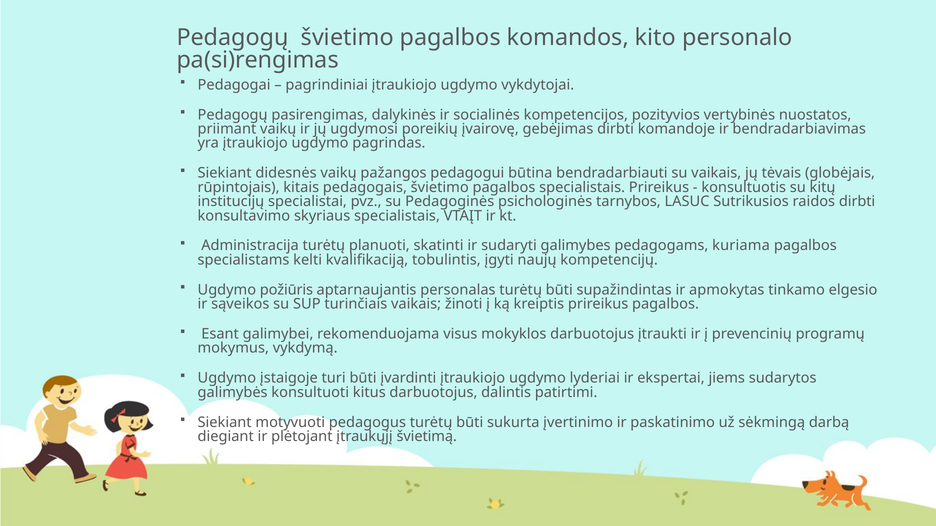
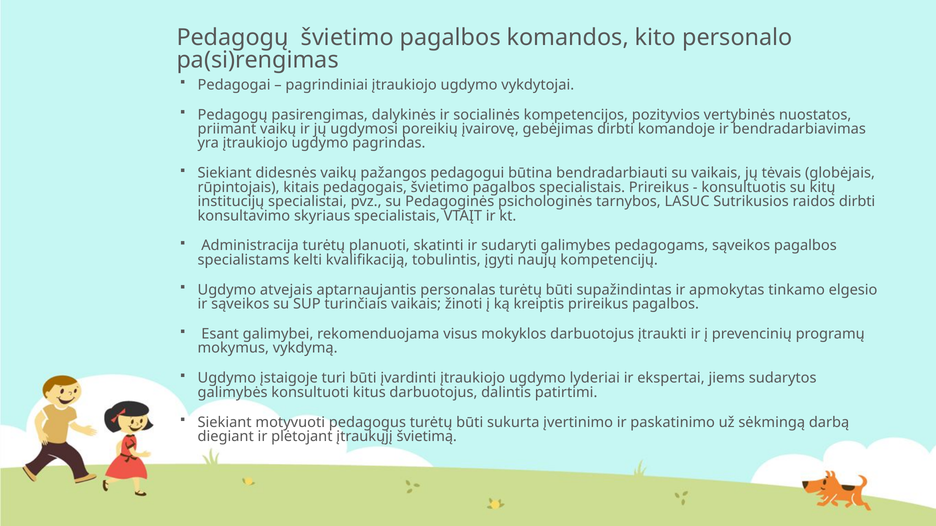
pedagogams kuriama: kuriama -> sąveikos
požiūris: požiūris -> atvejais
